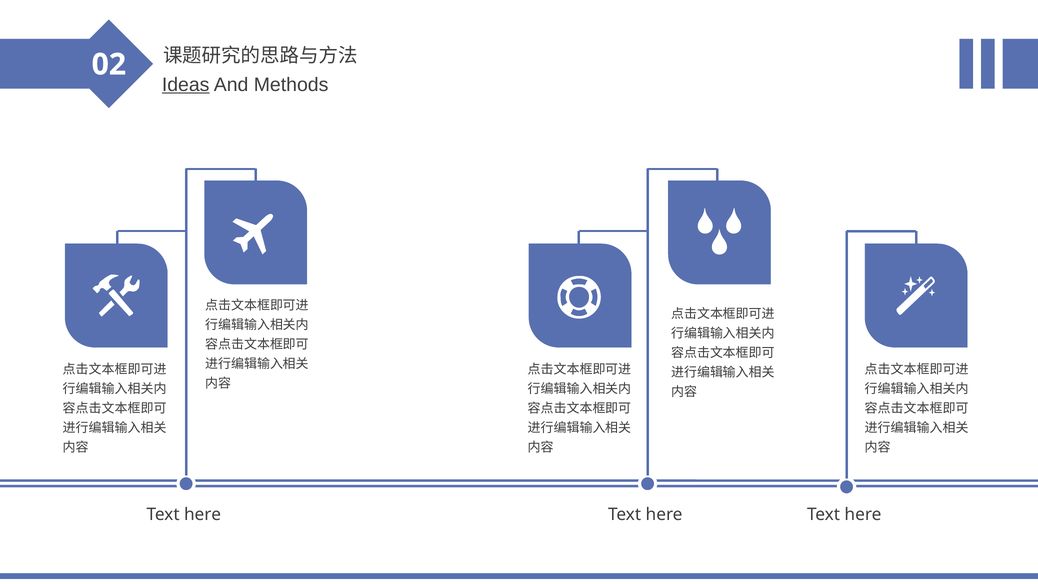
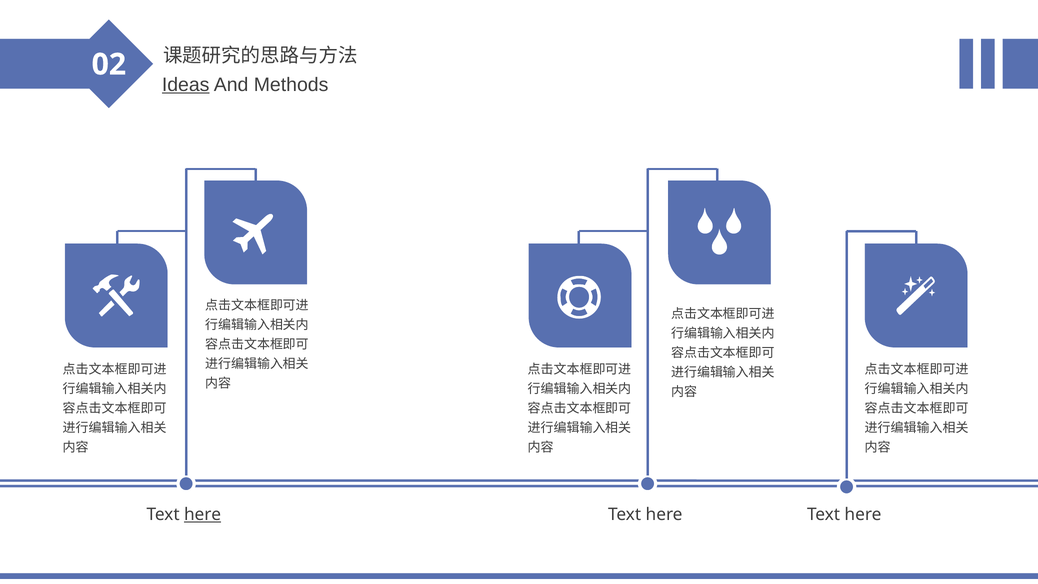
here at (203, 514) underline: none -> present
